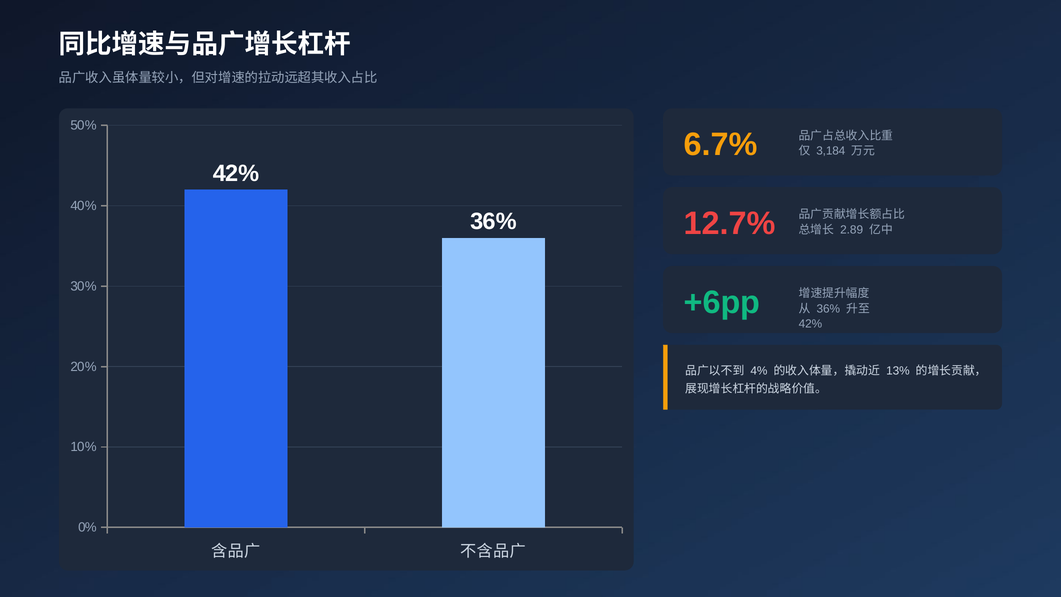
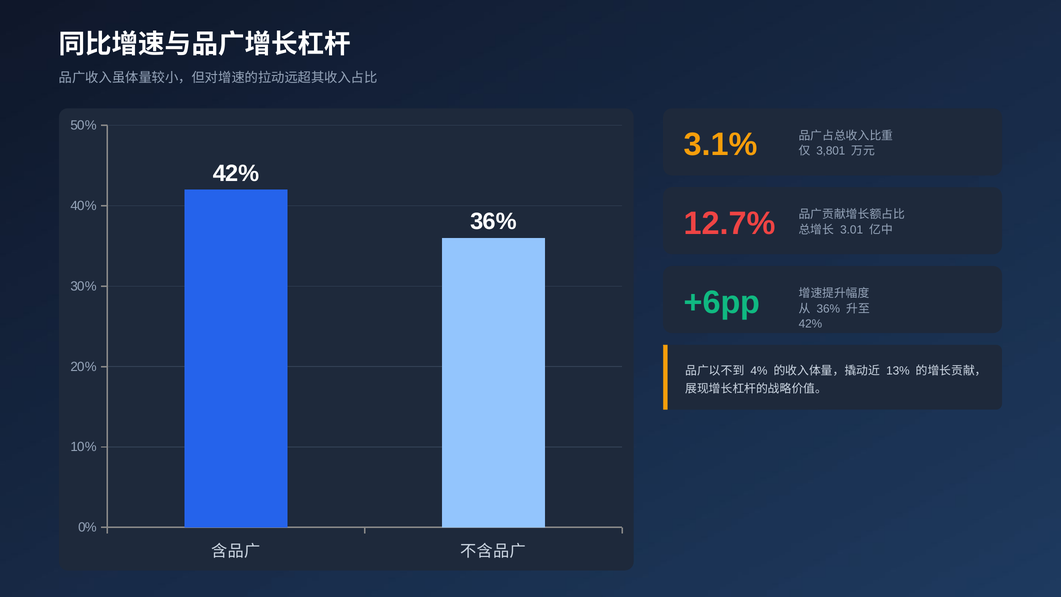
6.7%: 6.7% -> 3.1%
3,184: 3,184 -> 3,801
2.89: 2.89 -> 3.01
